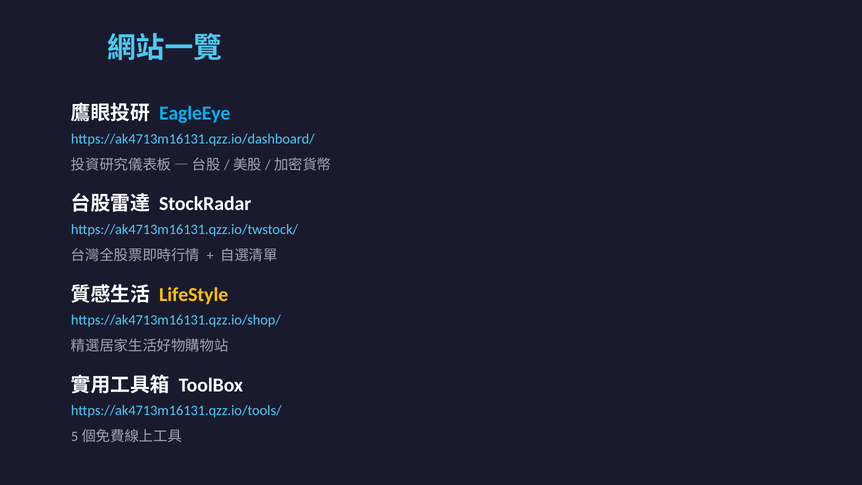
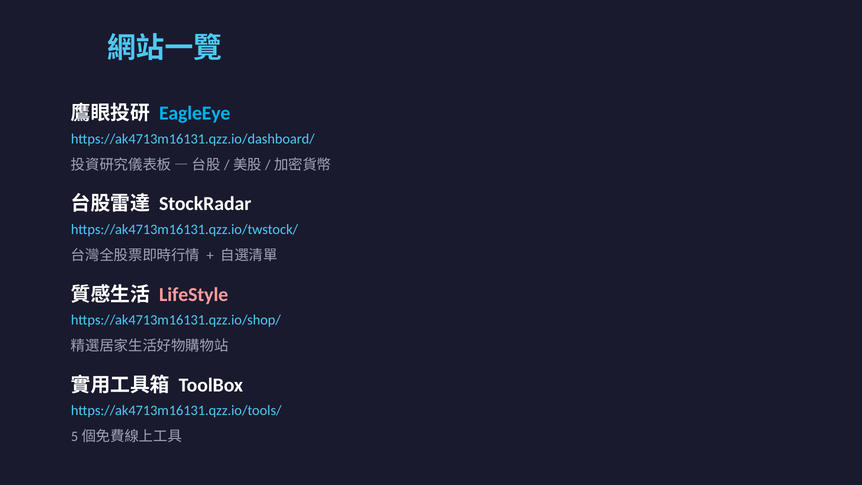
LifeStyle colour: yellow -> pink
